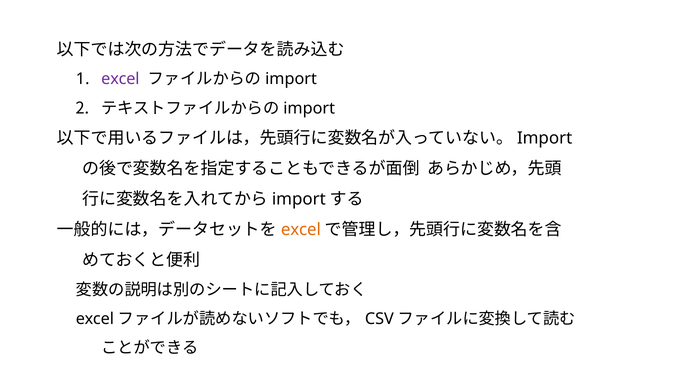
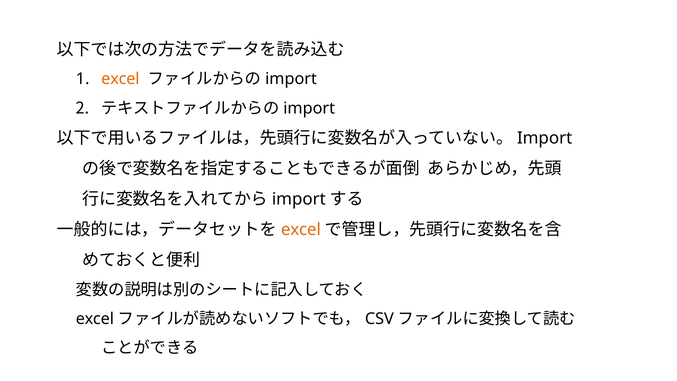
excel at (120, 79) colour: purple -> orange
